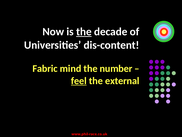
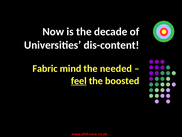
the at (84, 32) underline: present -> none
number: number -> needed
external: external -> boosted
